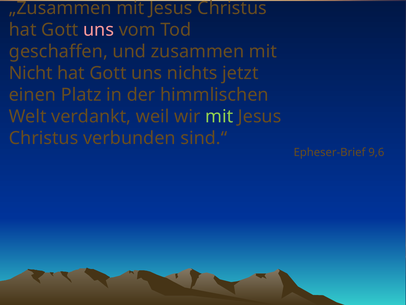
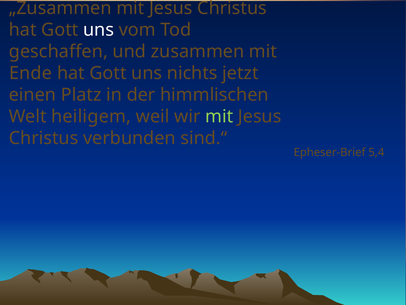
uns at (99, 30) colour: pink -> white
Nicht: Nicht -> Ende
verdankt: verdankt -> heiligem
9,6: 9,6 -> 5,4
